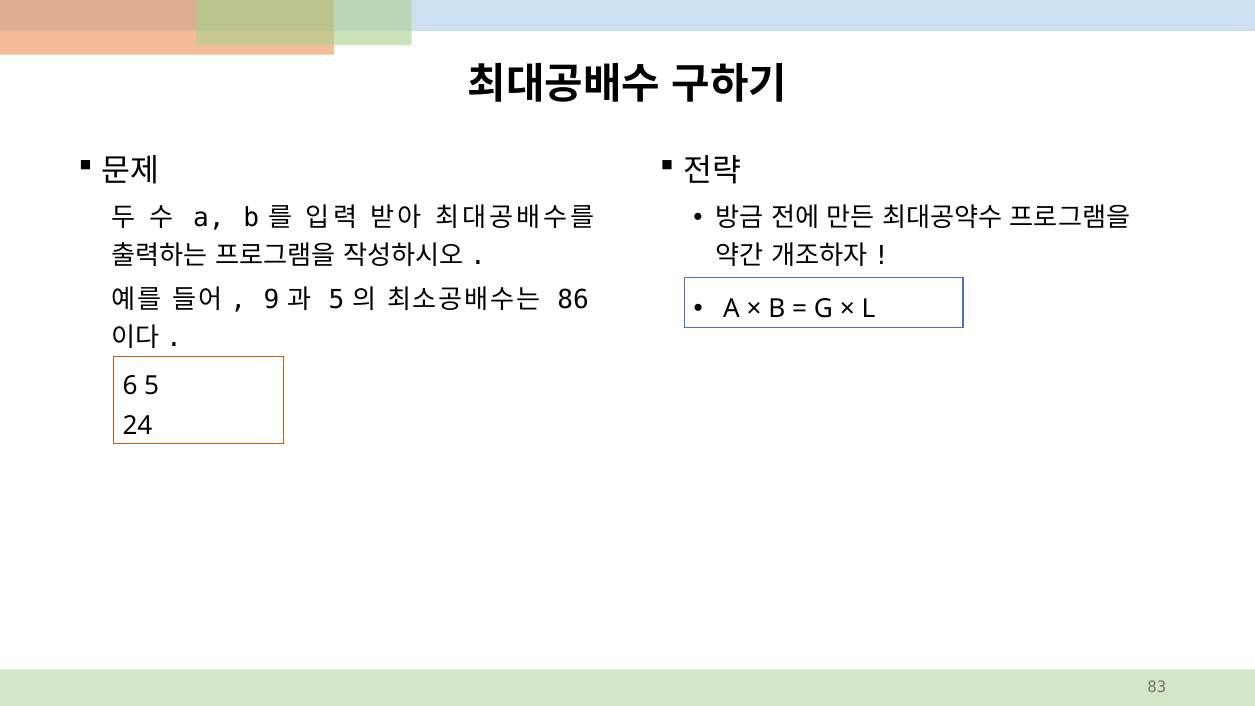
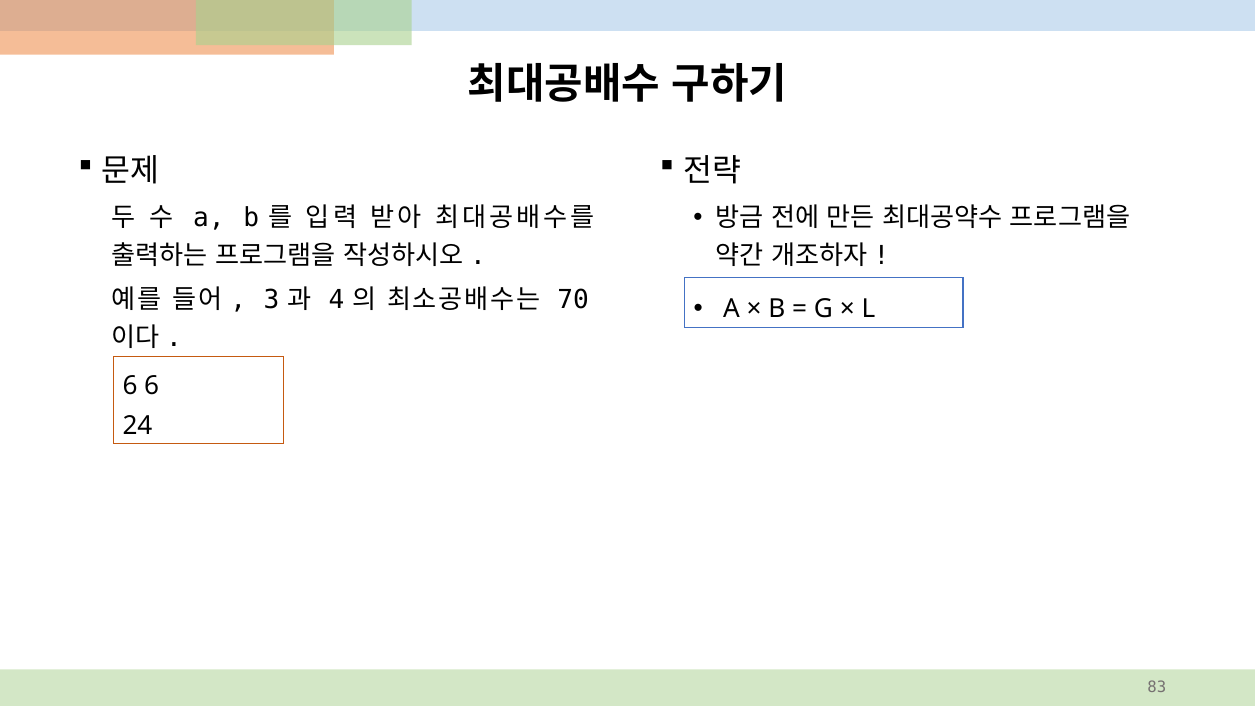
9: 9 -> 3
5 at (336, 300): 5 -> 4
86: 86 -> 70
6 5: 5 -> 6
